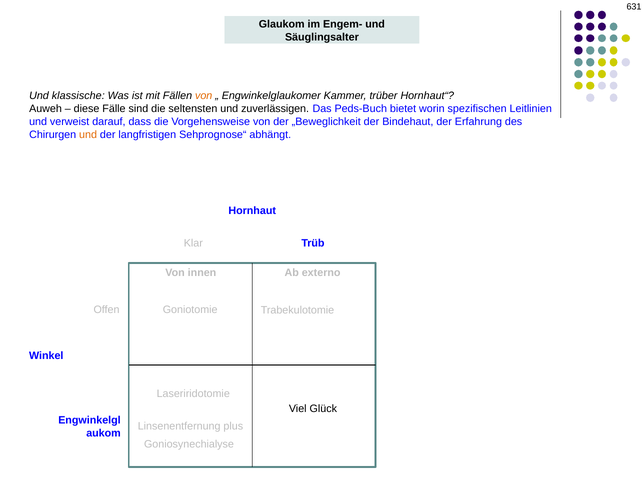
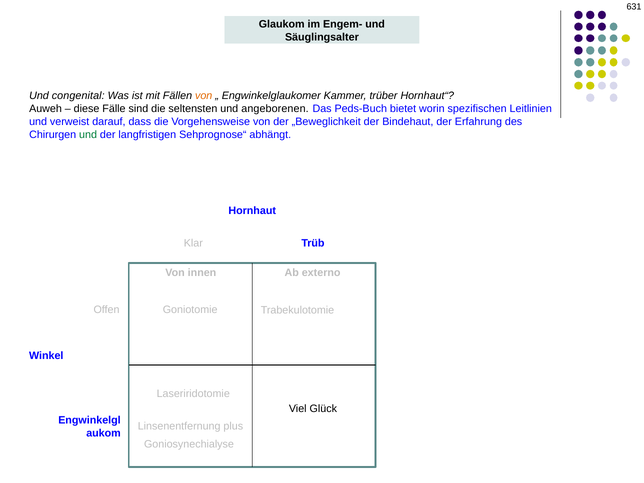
klassische: klassische -> congenital
zuverlässigen: zuverlässigen -> angeborenen
und at (88, 135) colour: orange -> green
